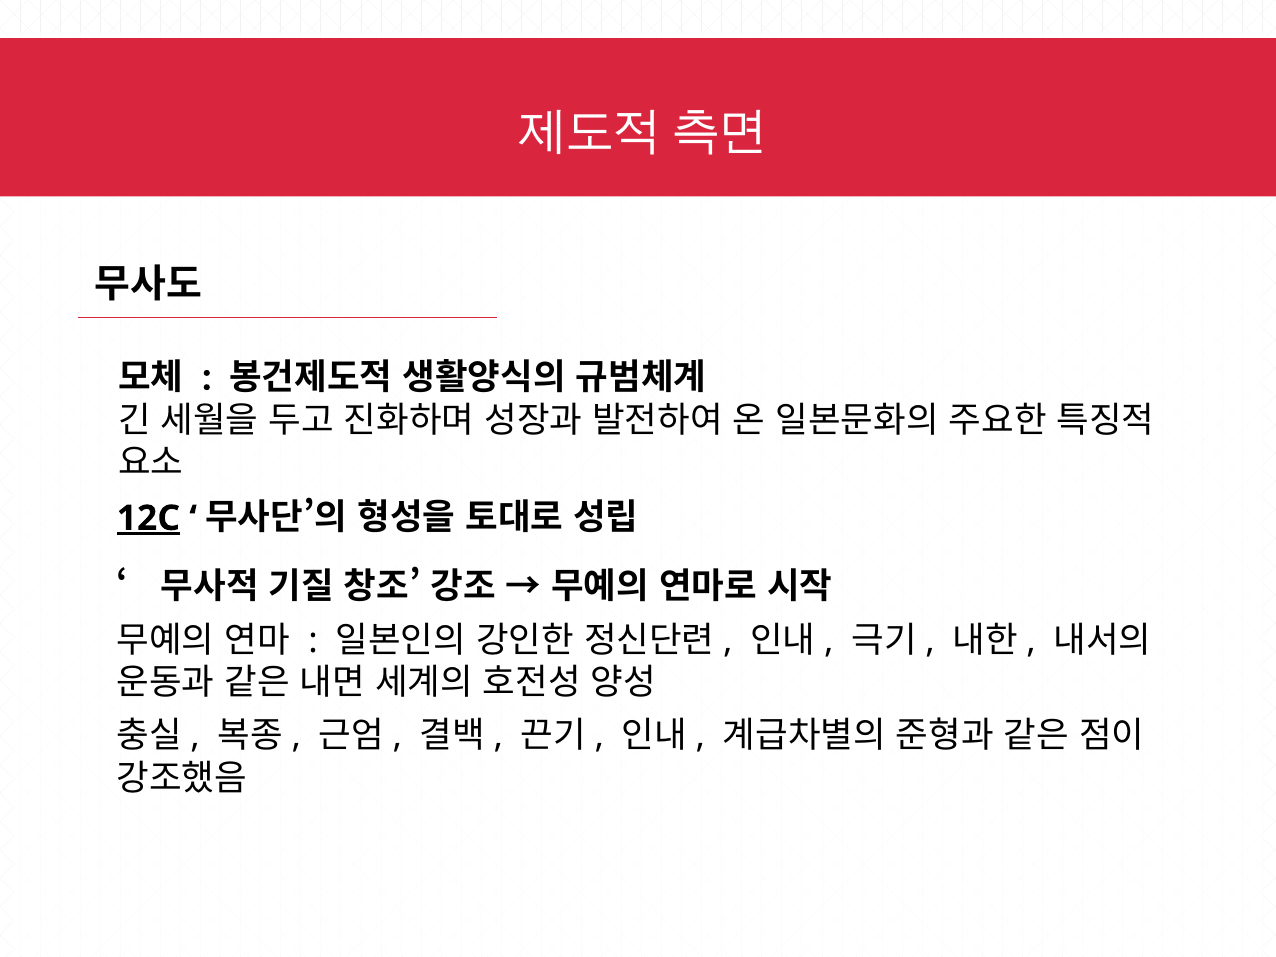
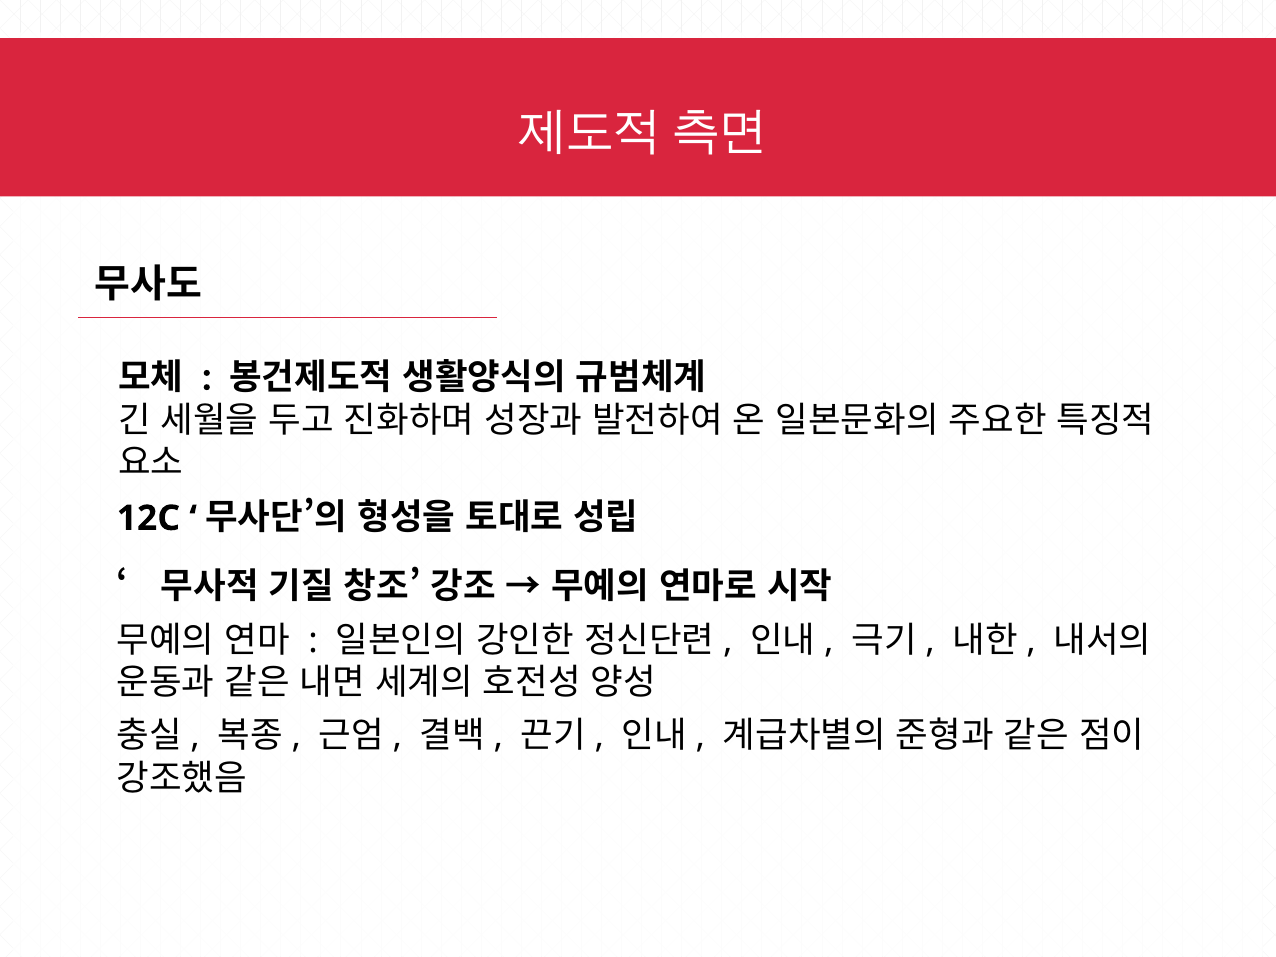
12C underline: present -> none
